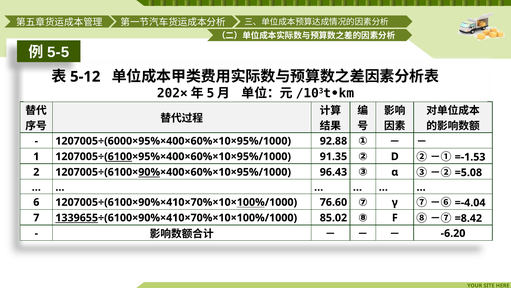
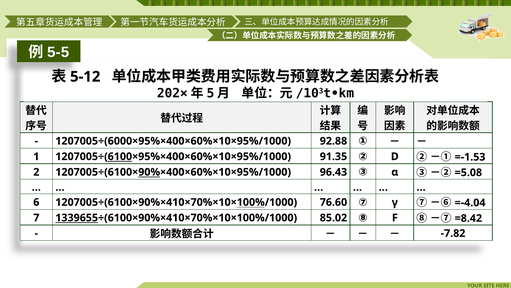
-6.20: -6.20 -> -7.82
